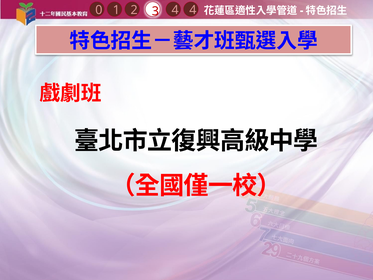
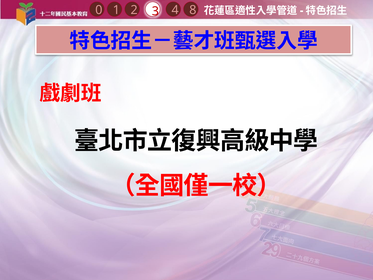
4 4: 4 -> 8
